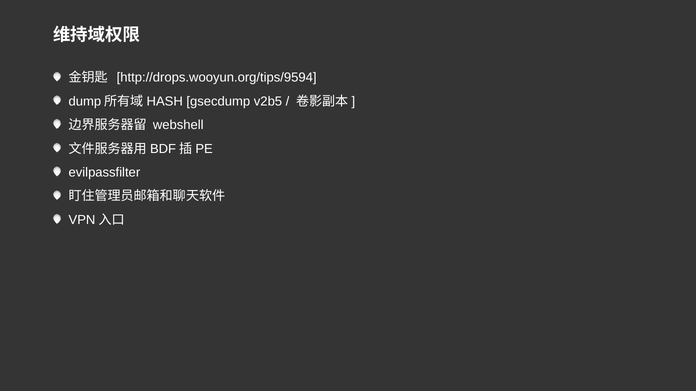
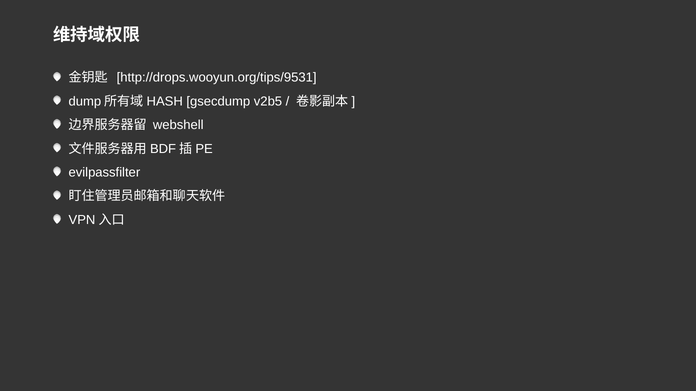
http://drops.wooyun.org/tips/9594: http://drops.wooyun.org/tips/9594 -> http://drops.wooyun.org/tips/9531
